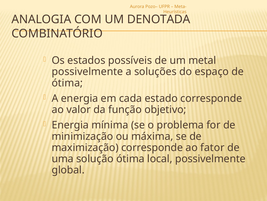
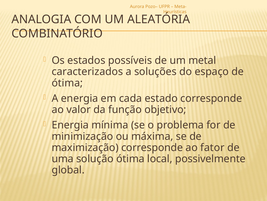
DENOTADA: DENOTADA -> ALEATÓRIA
possivelmente at (87, 71): possivelmente -> caracterizados
